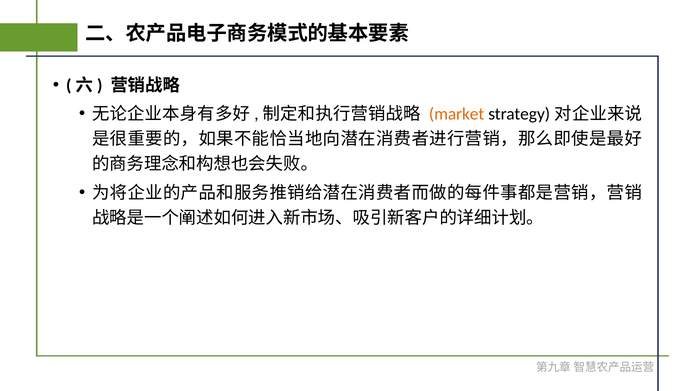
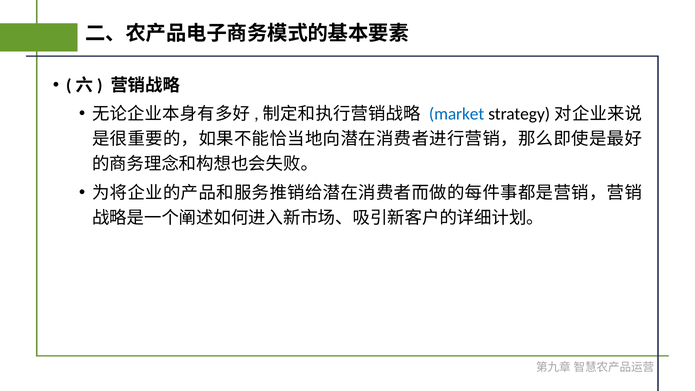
market colour: orange -> blue
